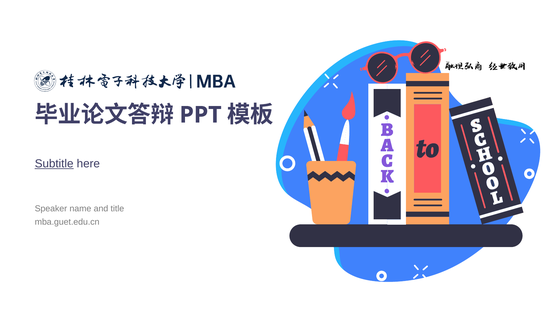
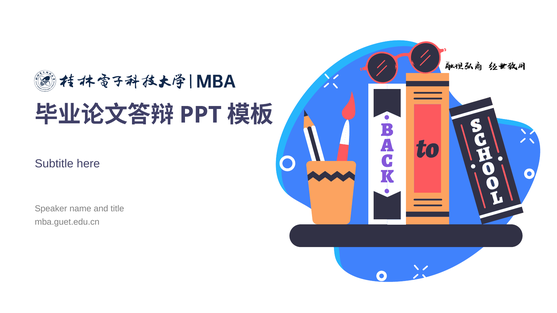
Subtitle underline: present -> none
